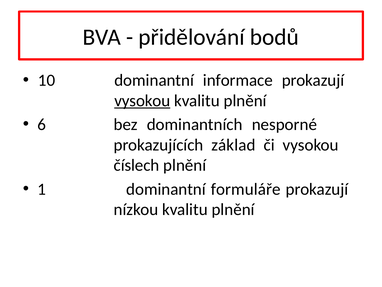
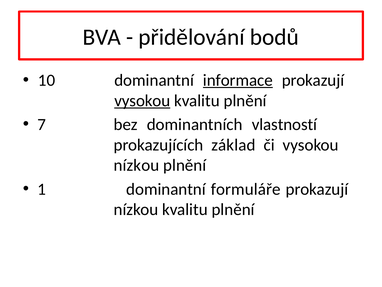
informace underline: none -> present
6: 6 -> 7
nesporné: nesporné -> vlastností
číslech at (137, 165): číslech -> nízkou
